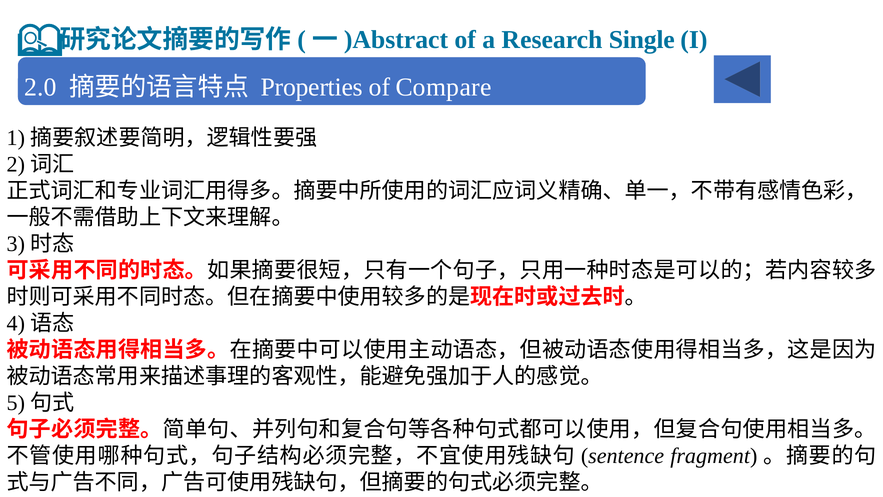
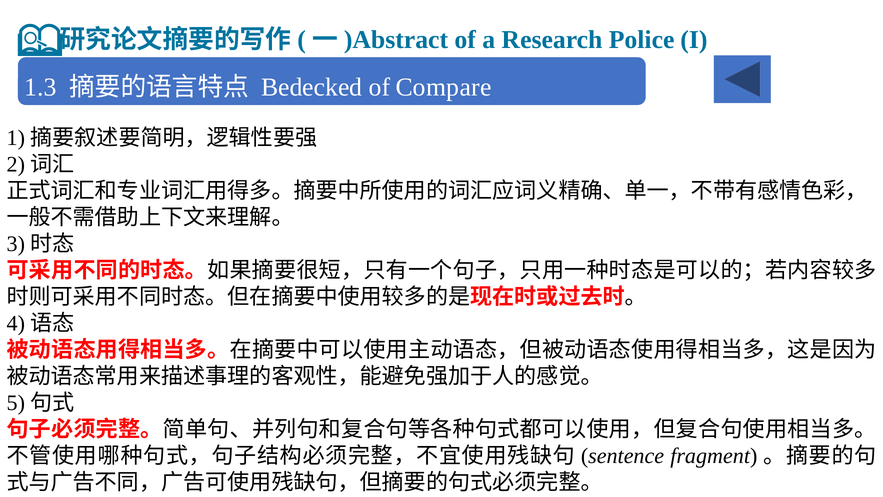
Single: Single -> Police
2.0: 2.0 -> 1.3
Properties: Properties -> Bedecked
